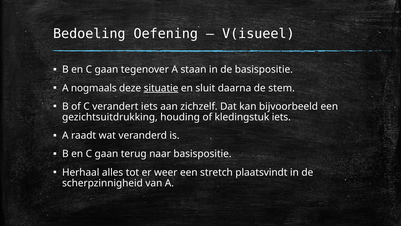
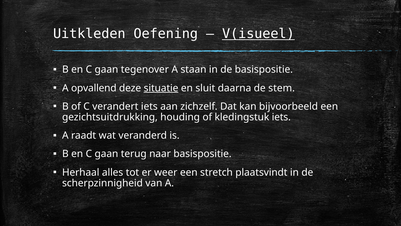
Bedoeling: Bedoeling -> Uitkleden
V(isueel underline: none -> present
nogmaals: nogmaals -> opvallend
